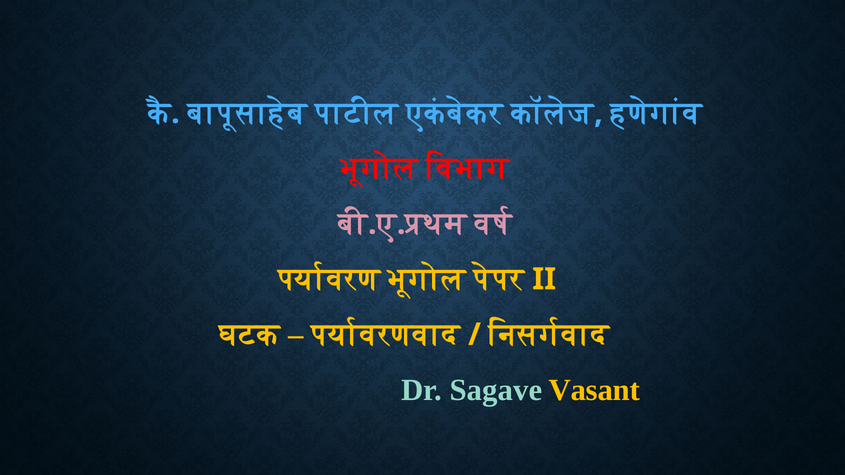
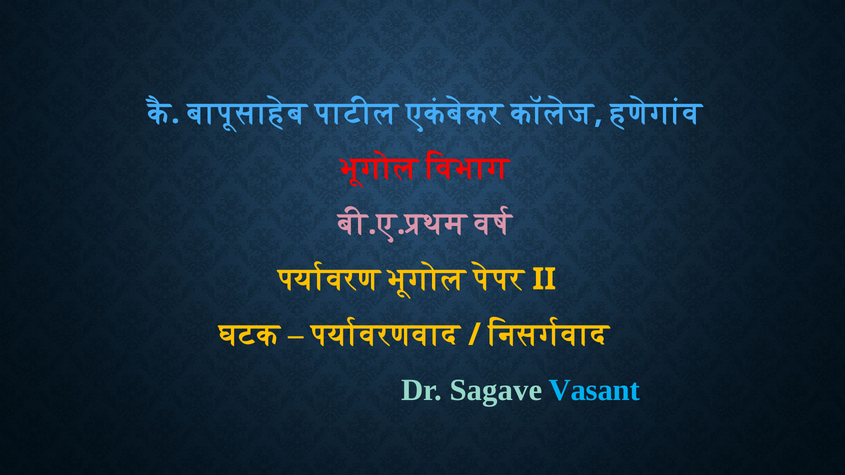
Vasant colour: yellow -> light blue
